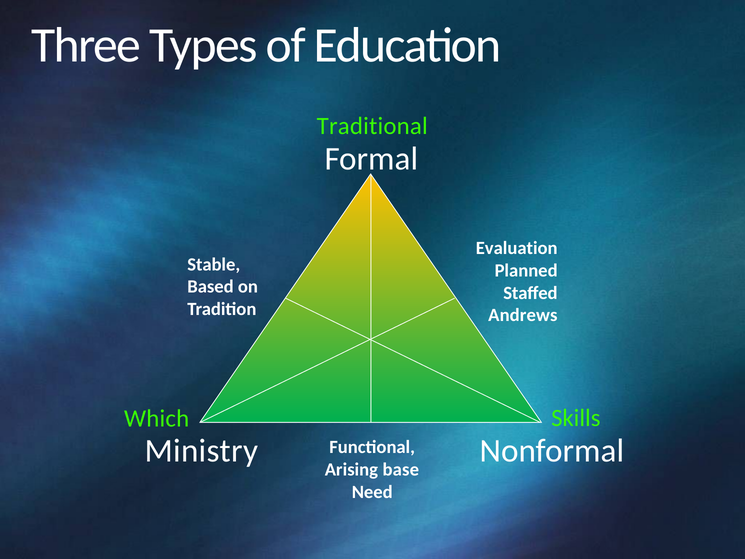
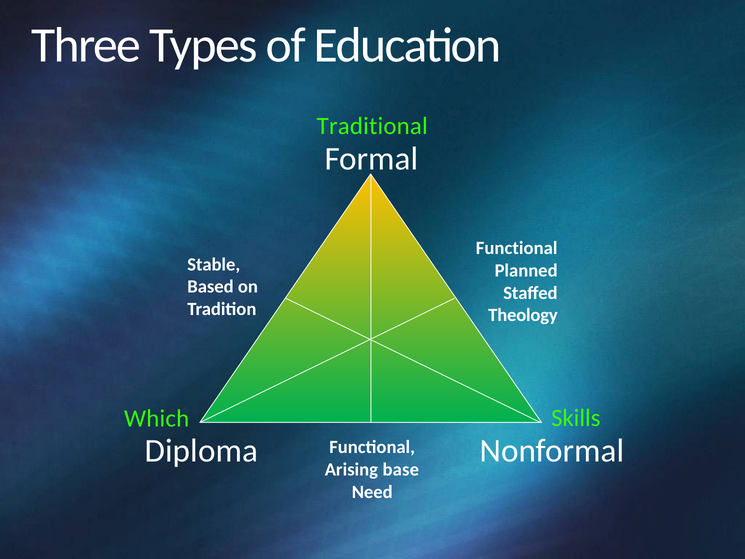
Evaluation at (517, 248): Evaluation -> Functional
Andrews: Andrews -> Theology
Ministry: Ministry -> Diploma
